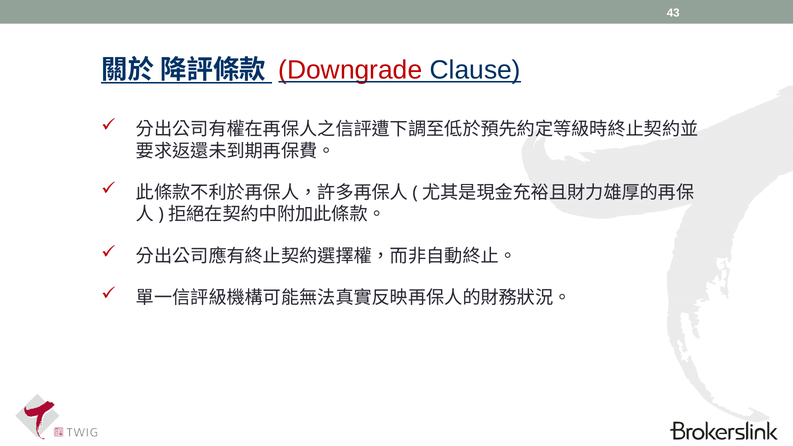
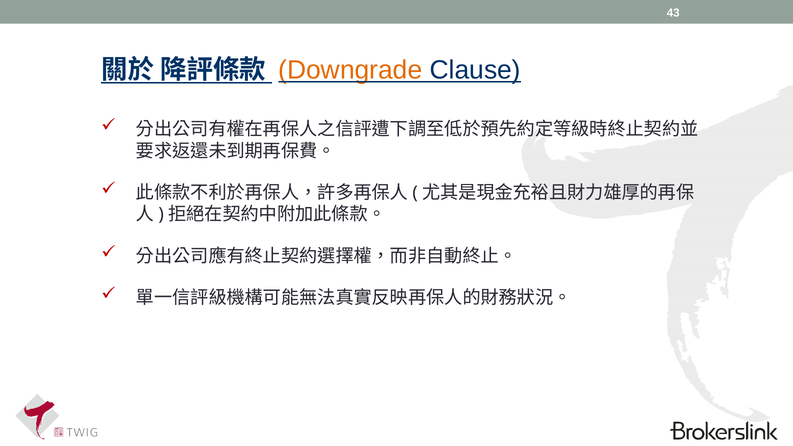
Downgrade colour: red -> orange
